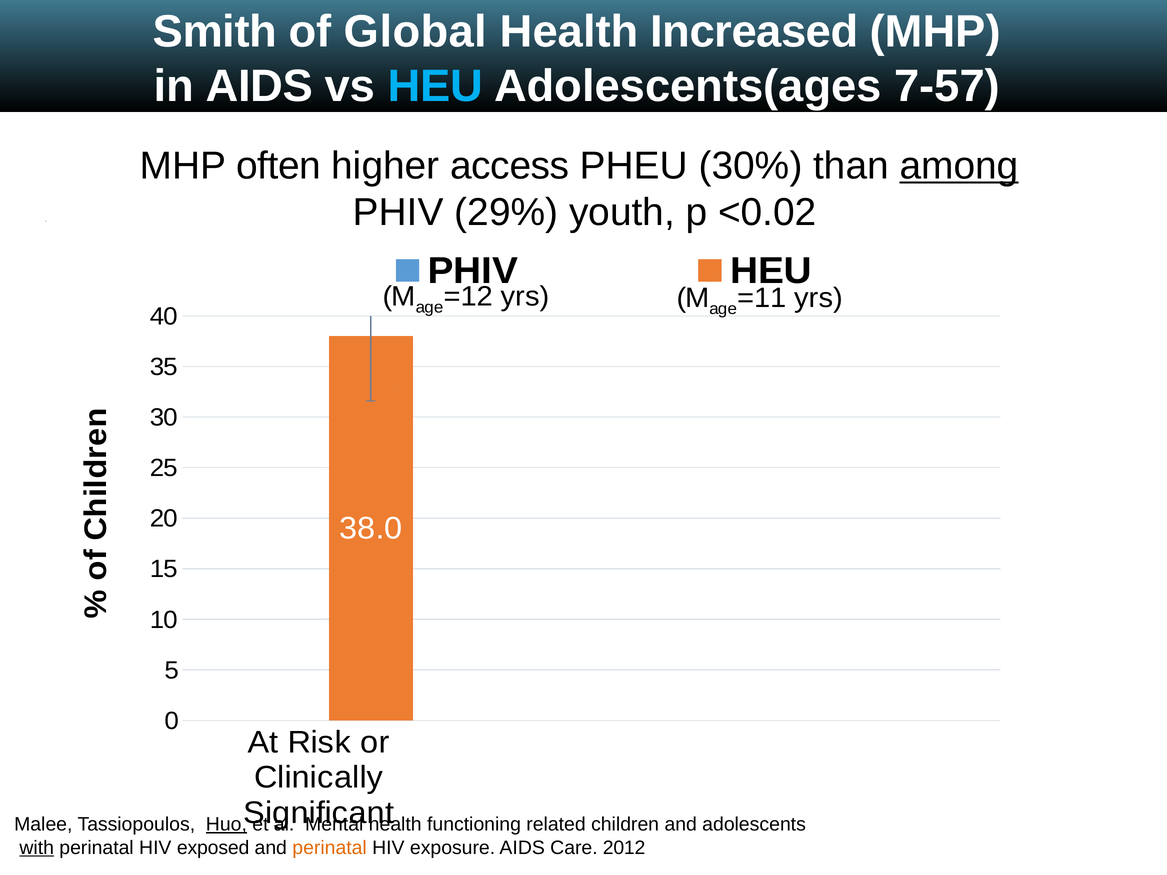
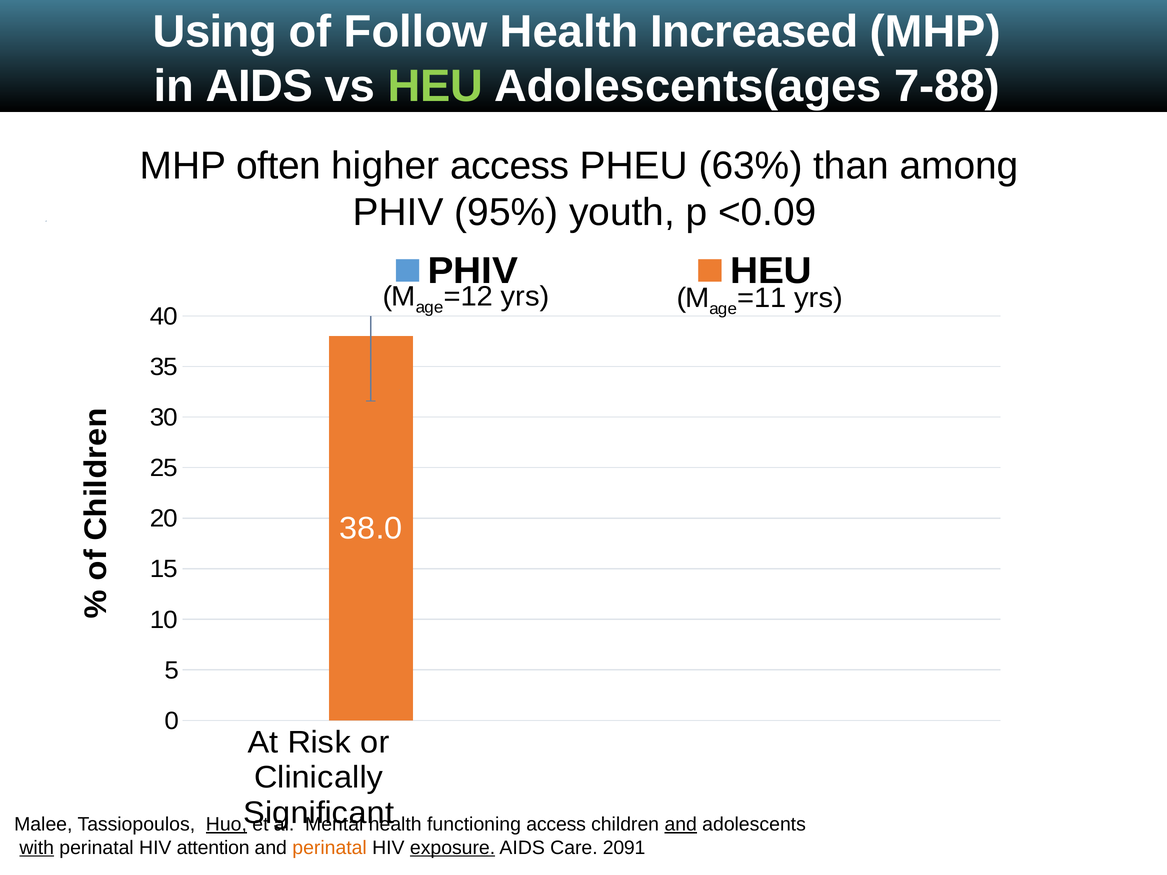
Smith: Smith -> Using
Global: Global -> Follow
HEU at (435, 86) colour: light blue -> light green
7-57: 7-57 -> 7-88
30%: 30% -> 63%
among underline: present -> none
29%: 29% -> 95%
<0.02: <0.02 -> <0.09
functioning related: related -> access
and at (681, 825) underline: none -> present
exposed: exposed -> attention
exposure underline: none -> present
2012: 2012 -> 2091
